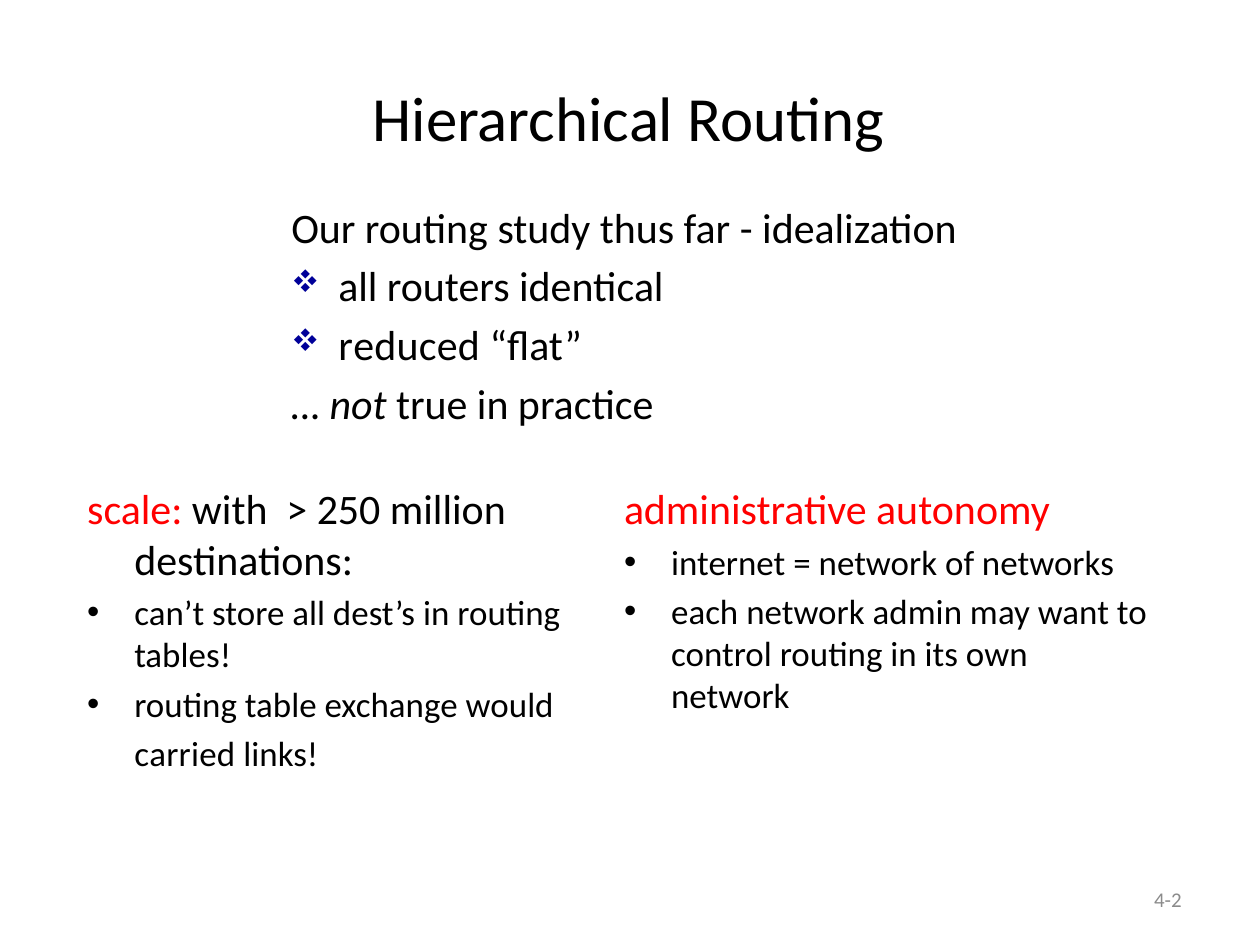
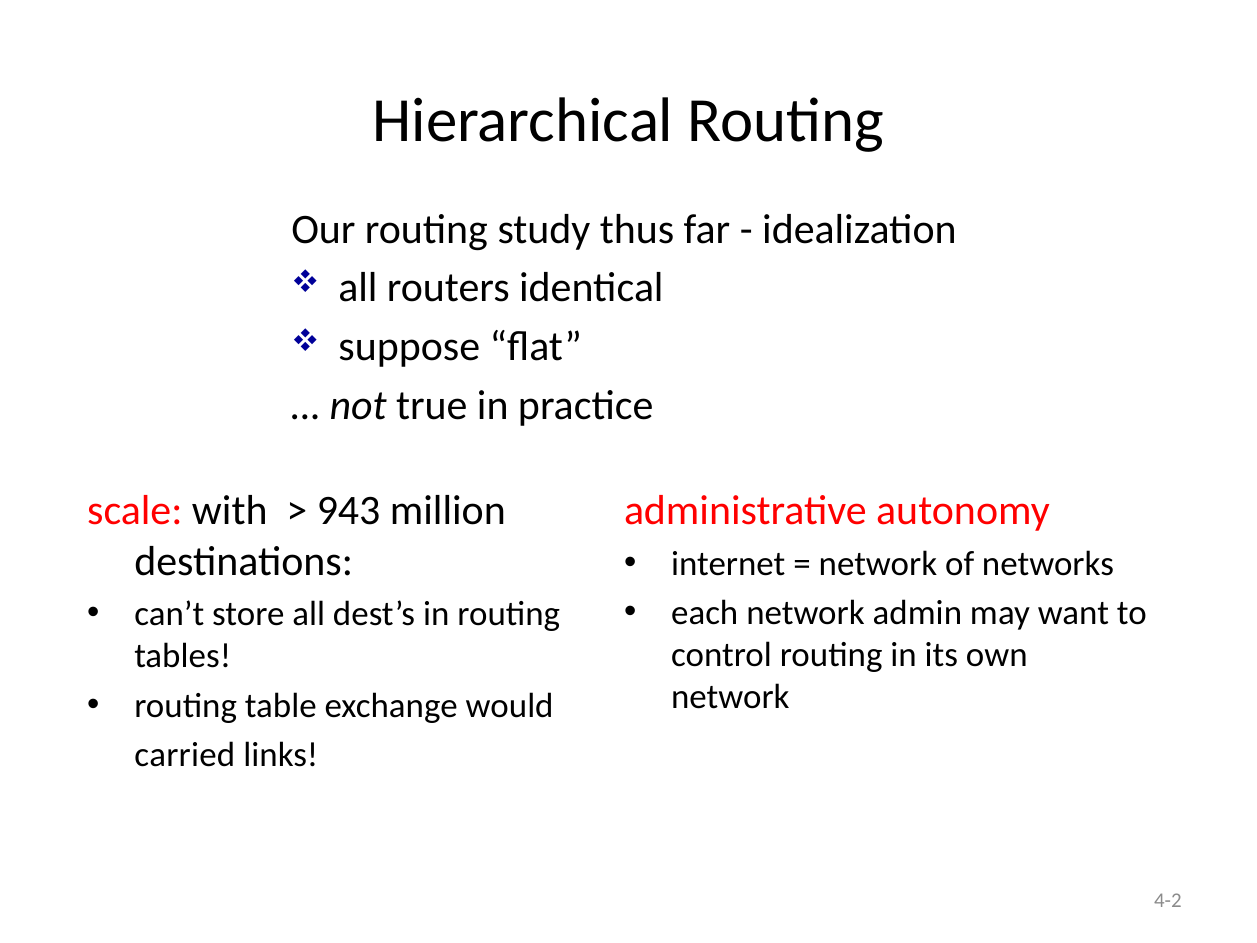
reduced: reduced -> suppose
250: 250 -> 943
